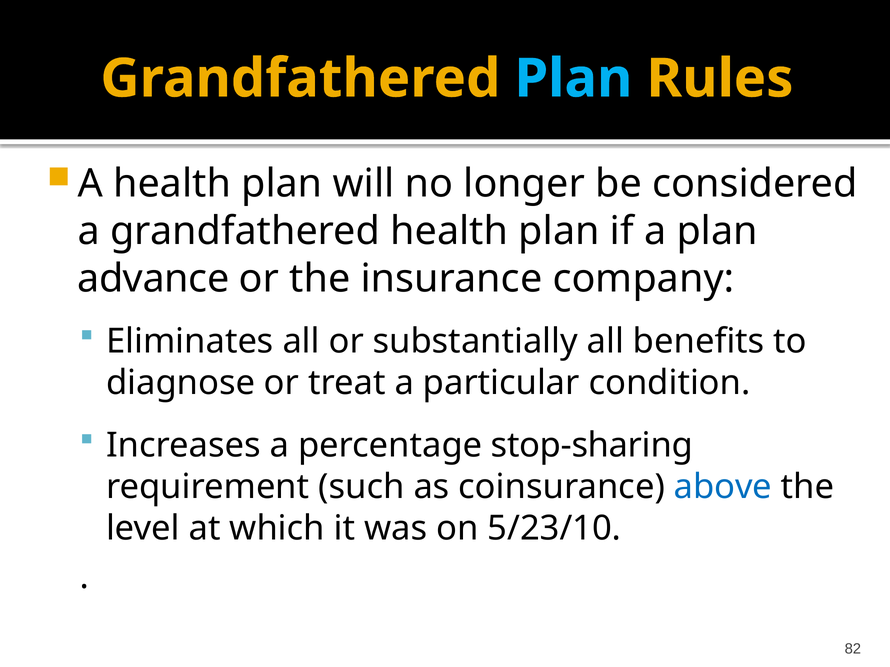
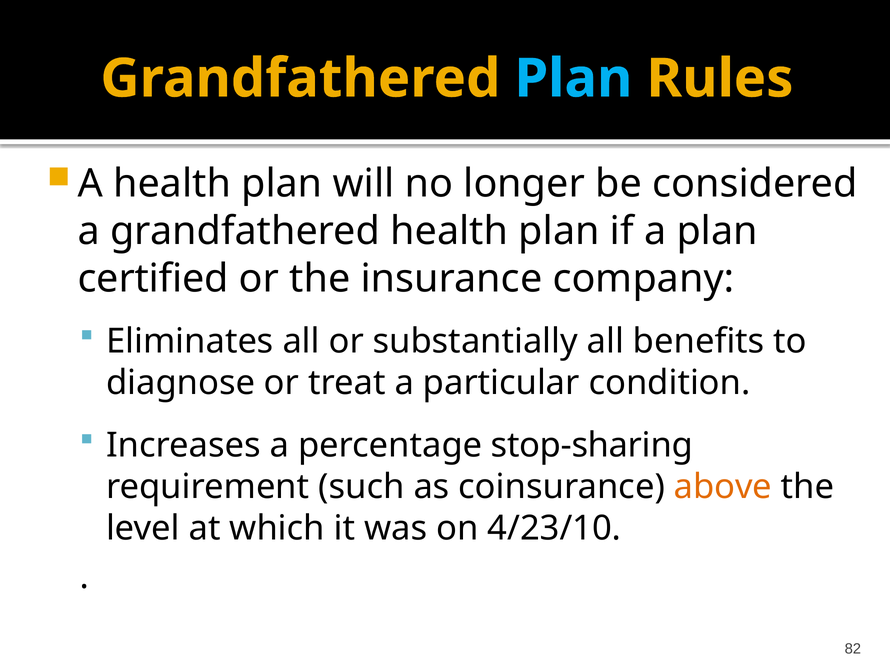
advance: advance -> certified
above colour: blue -> orange
5/23/10: 5/23/10 -> 4/23/10
